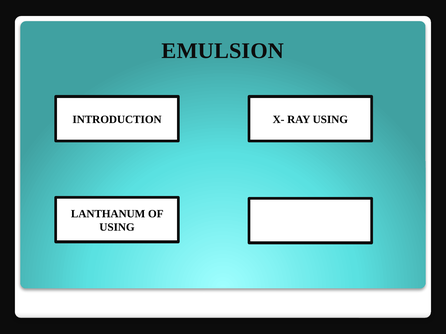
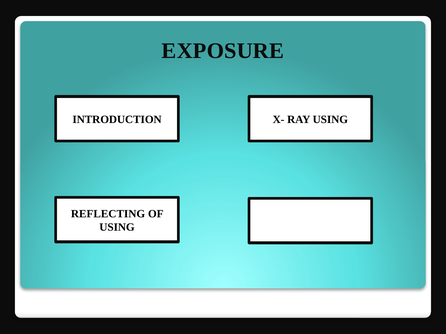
EMULSION: EMULSION -> EXPOSURE
LANTHANUM: LANTHANUM -> REFLECTING
